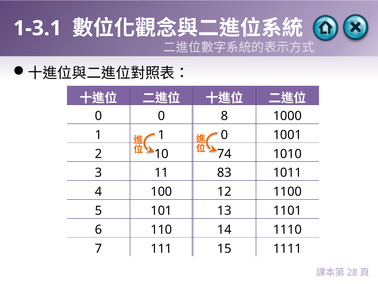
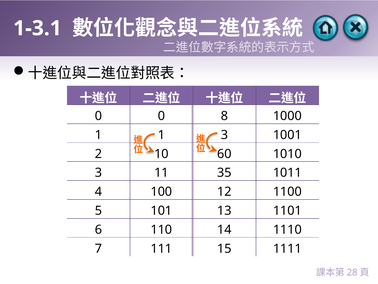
1 0: 0 -> 3
74: 74 -> 60
83: 83 -> 35
